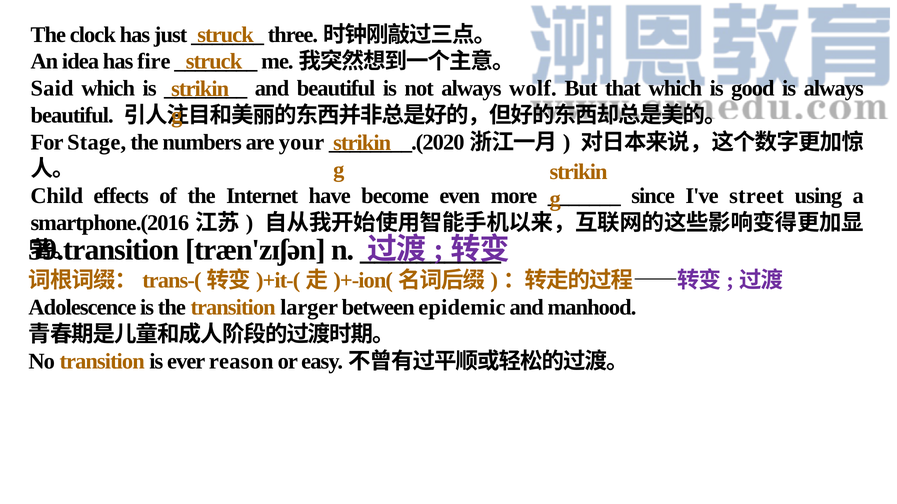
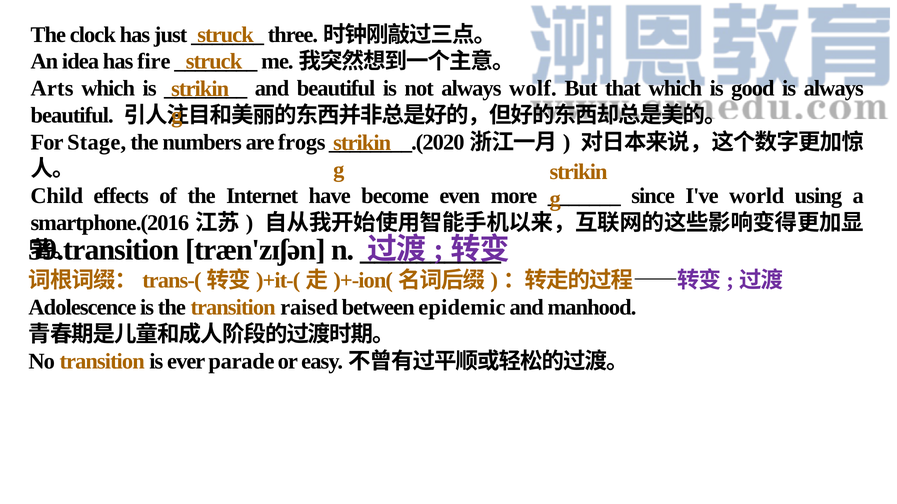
Said: Said -> Arts
your: your -> frogs
street: street -> world
larger: larger -> raised
reason: reason -> parade
